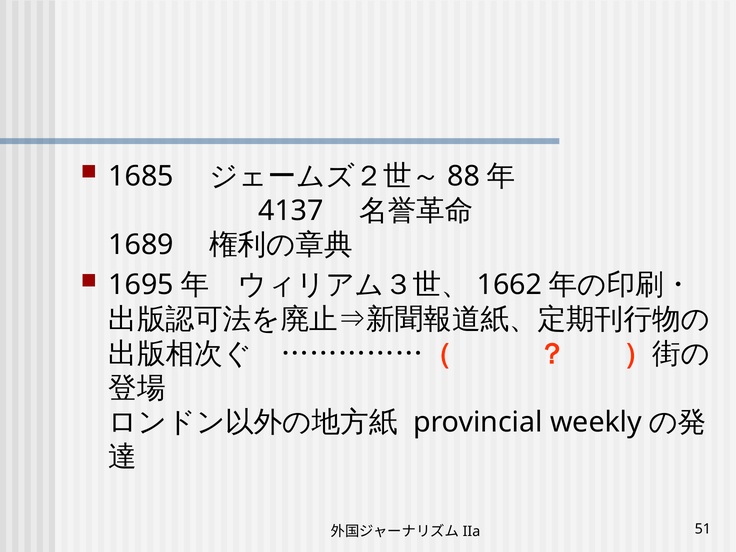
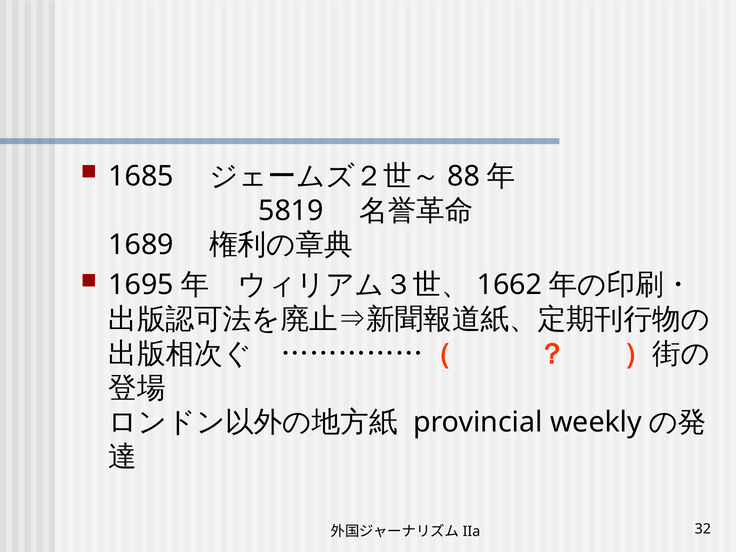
4137: 4137 -> 5819
51: 51 -> 32
